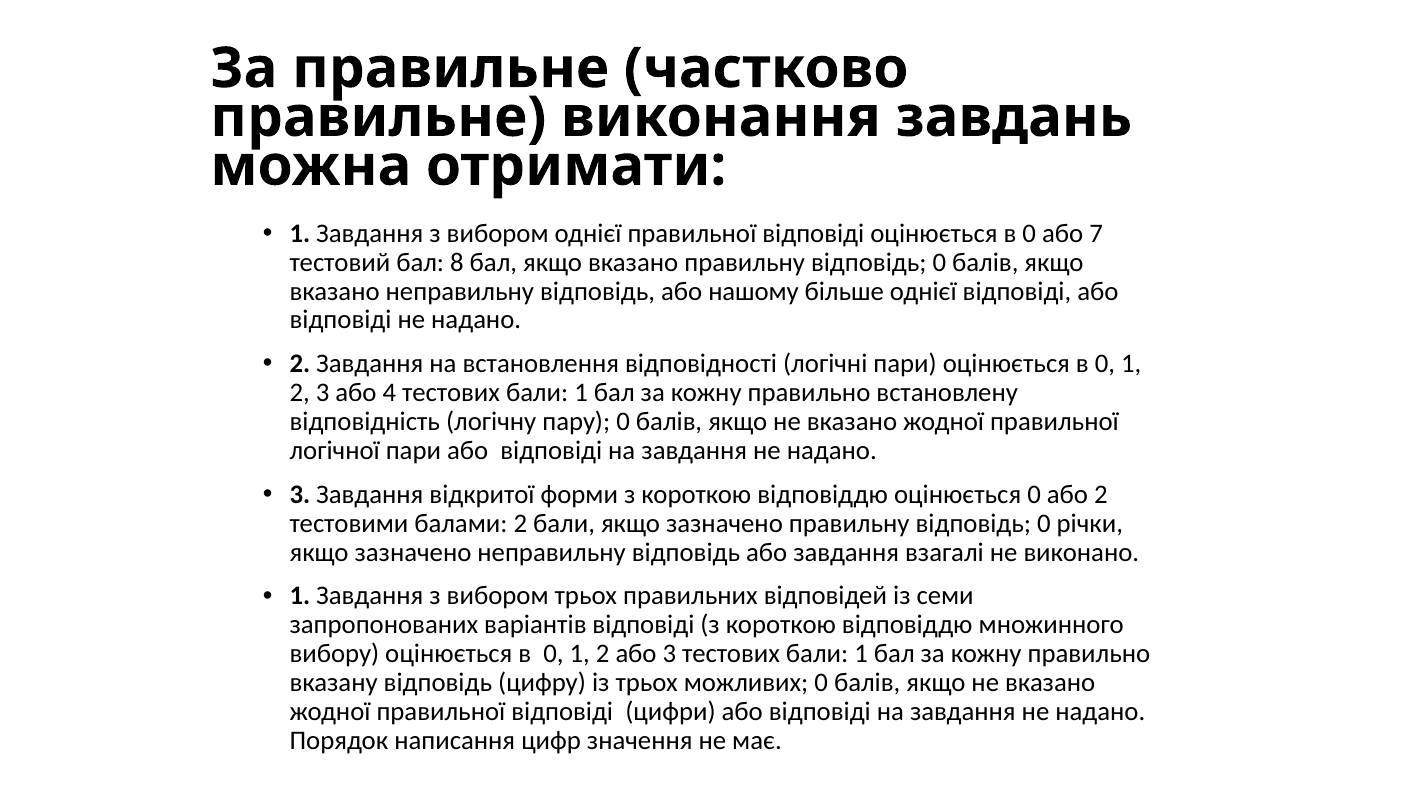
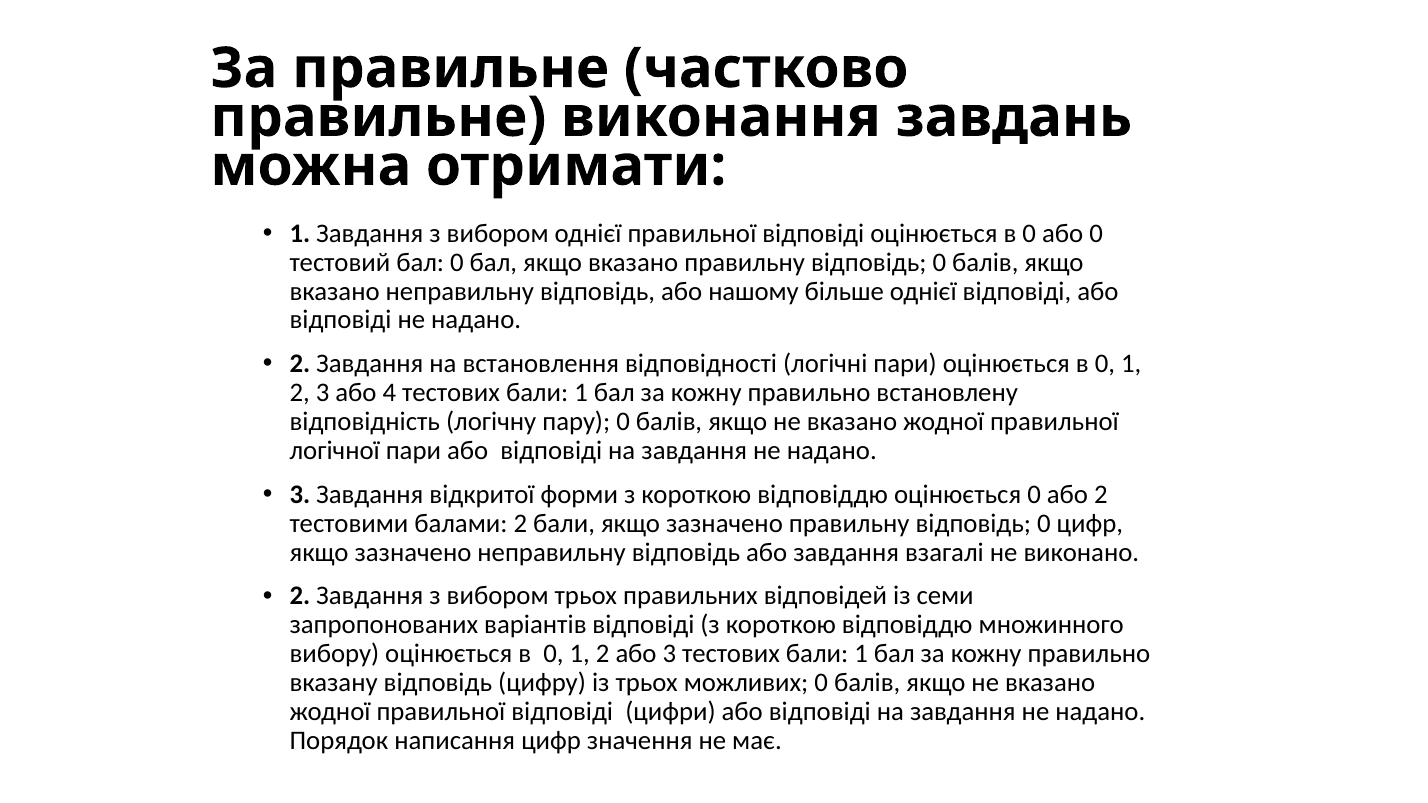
або 7: 7 -> 0
бал 8: 8 -> 0
0 річки: річки -> цифр
1 at (300, 596): 1 -> 2
